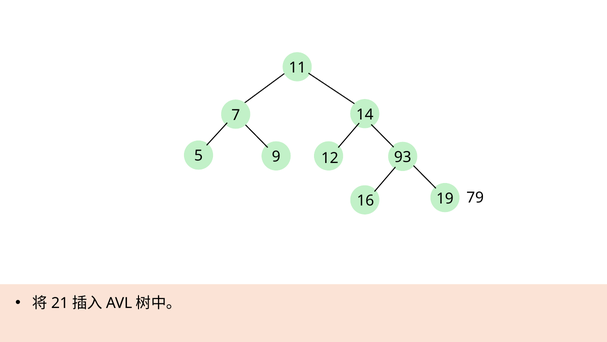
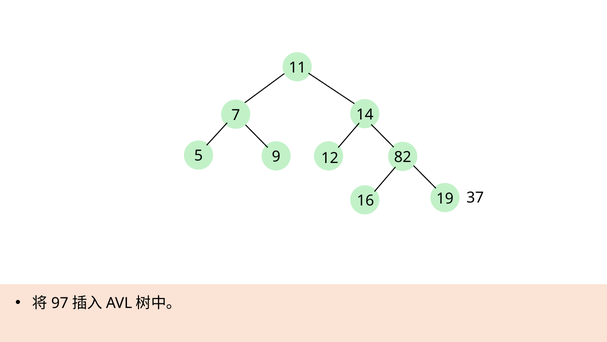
93: 93 -> 82
79: 79 -> 37
21: 21 -> 97
